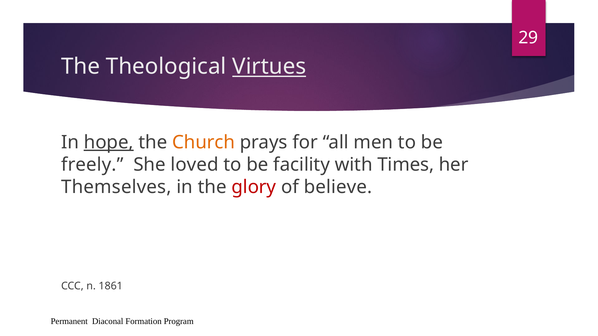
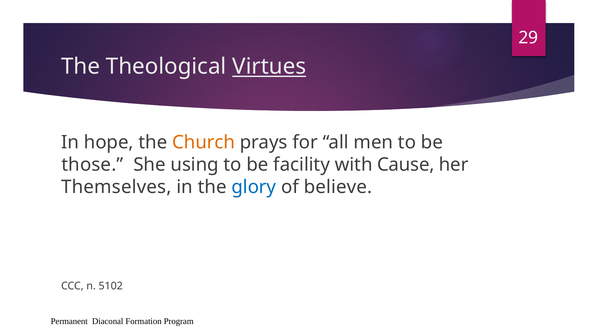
hope underline: present -> none
freely: freely -> those
loved: loved -> using
Times: Times -> Cause
glory colour: red -> blue
1861: 1861 -> 5102
